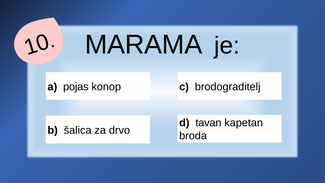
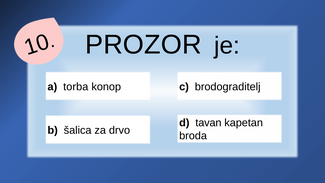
MARAMA: MARAMA -> PROZOR
pojas: pojas -> torba
